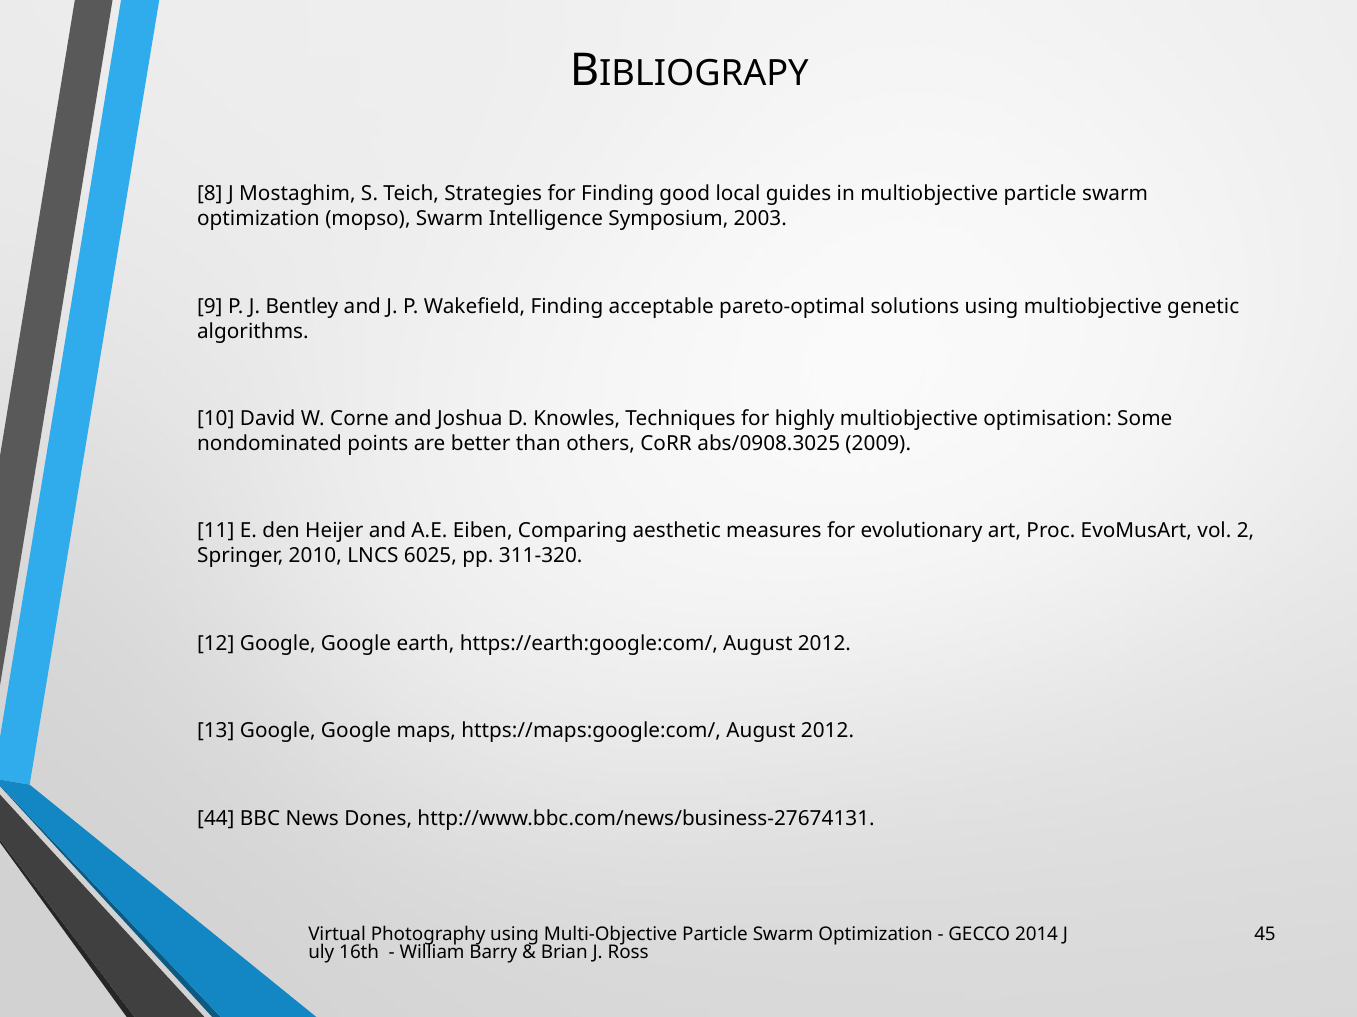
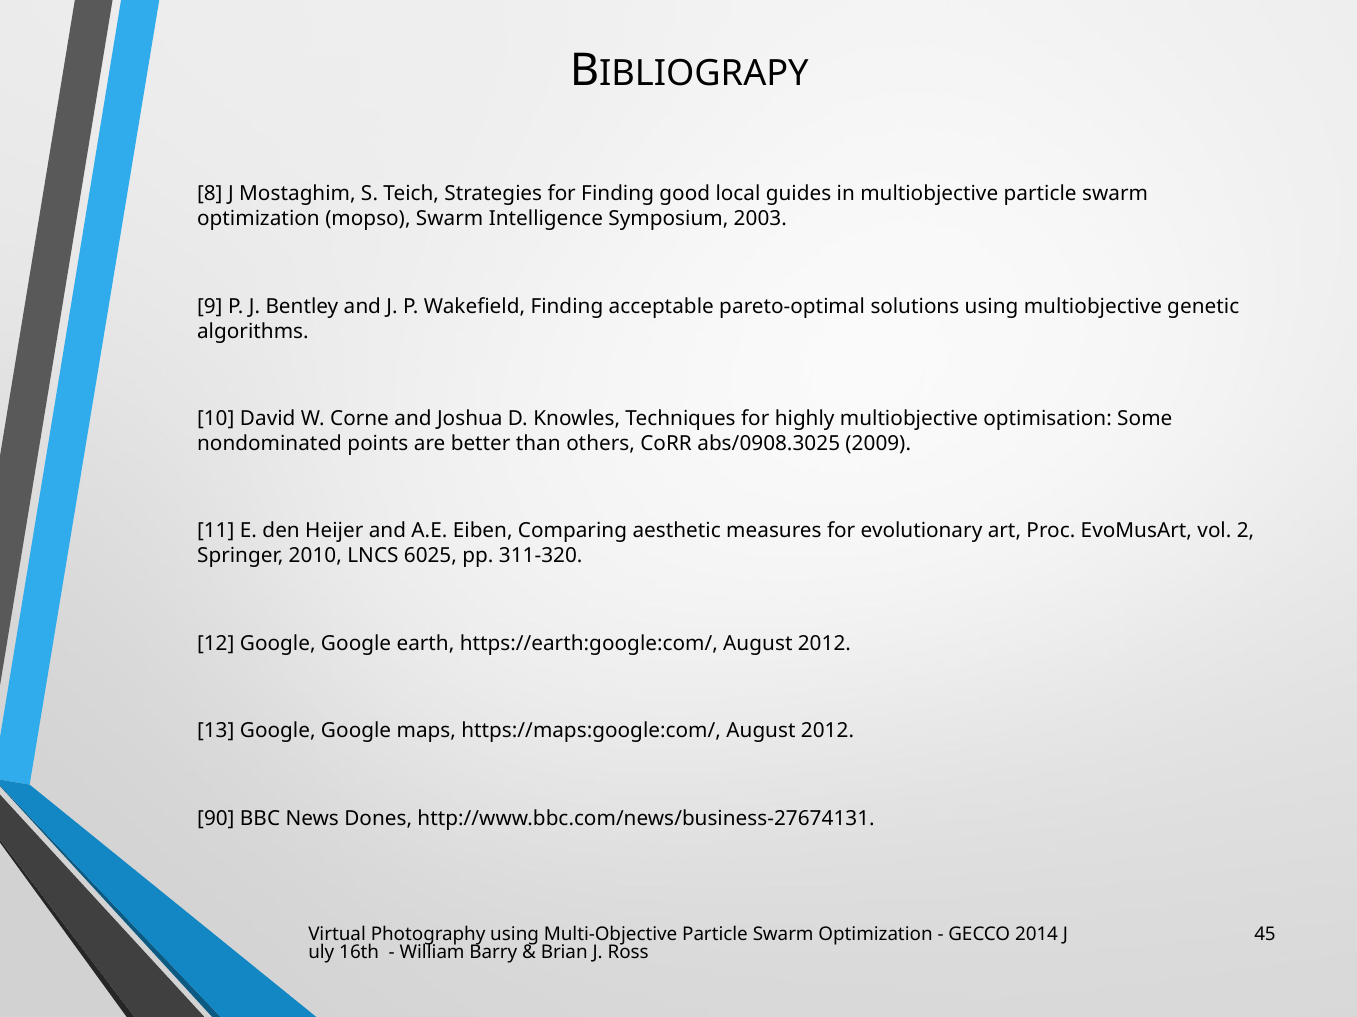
44: 44 -> 90
